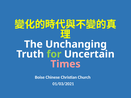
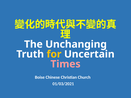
for colour: light green -> yellow
